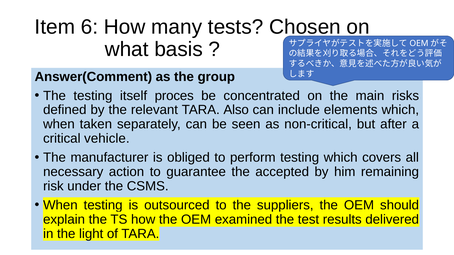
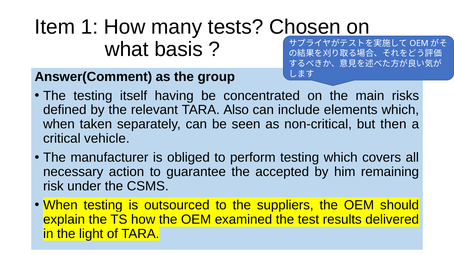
6: 6 -> 1
proces: proces -> having
after: after -> then
